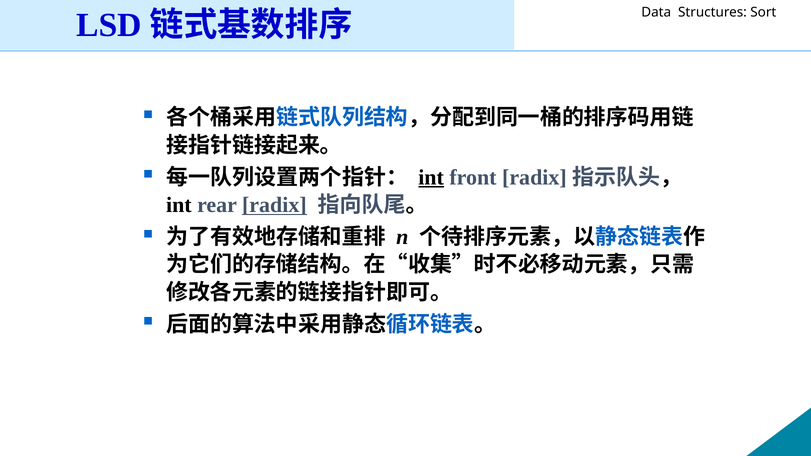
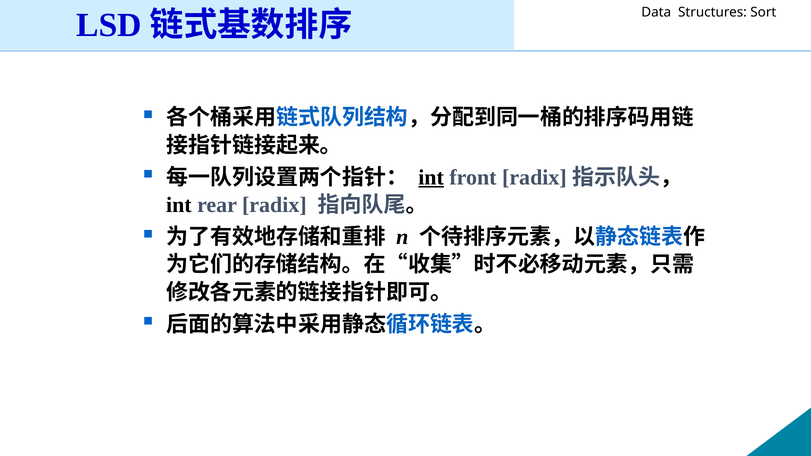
radix underline: present -> none
